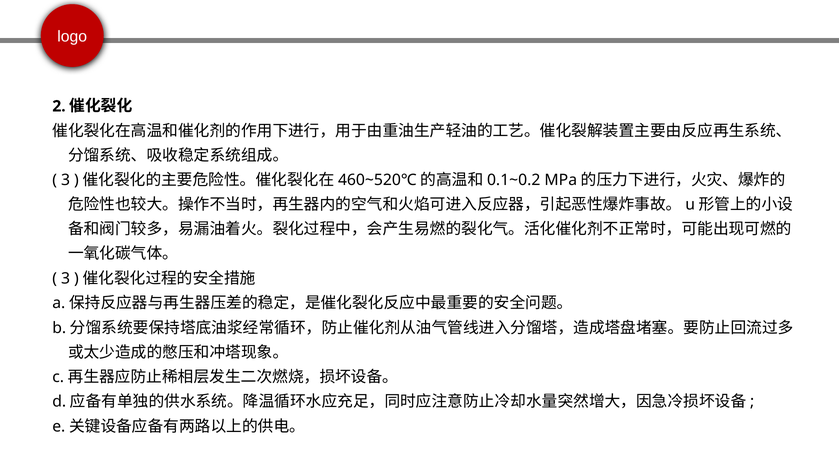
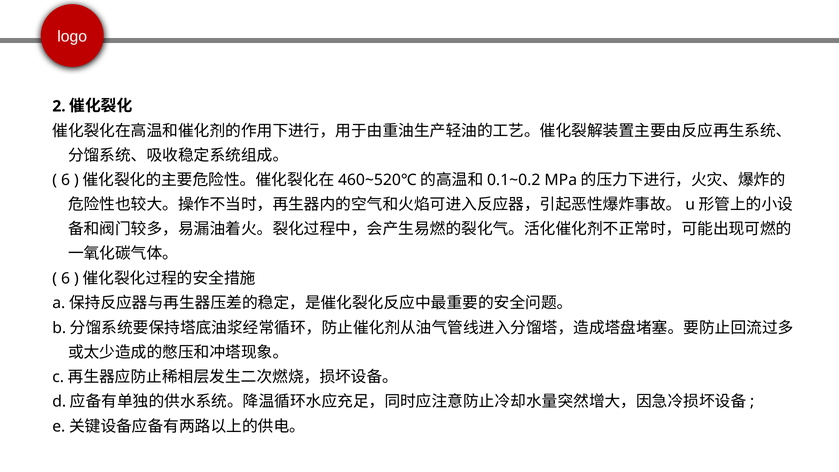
3 at (66, 180): 3 -> 6
3 at (66, 278): 3 -> 6
